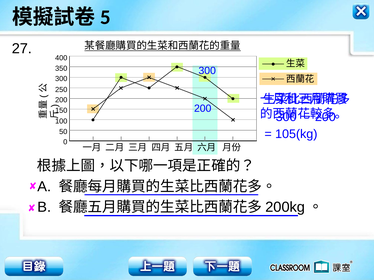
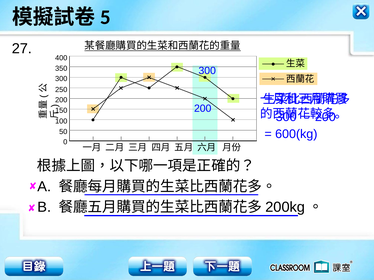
105(kg: 105(kg -> 600(kg
